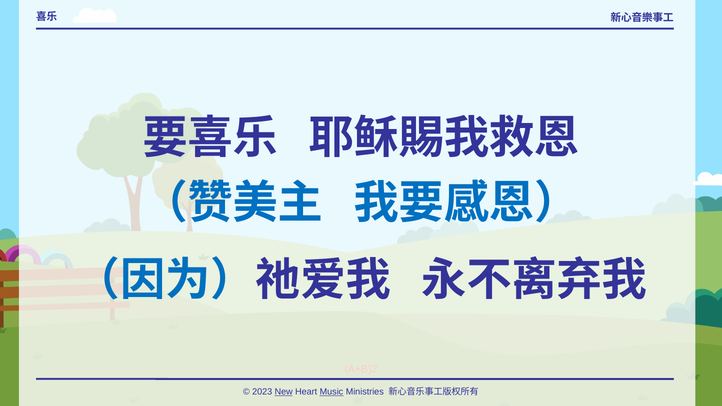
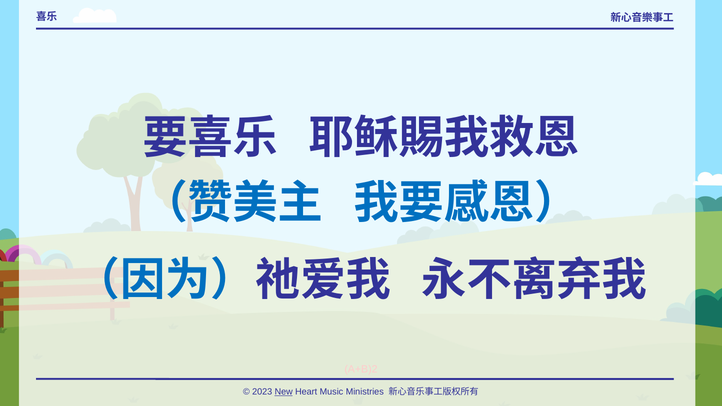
Music underline: present -> none
